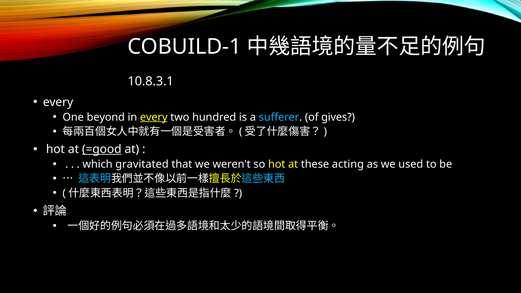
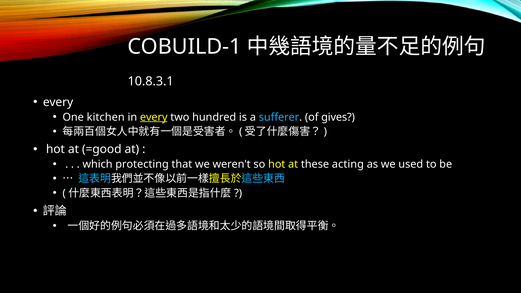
beyond: beyond -> kitchen
=good underline: present -> none
gravitated: gravitated -> protecting
